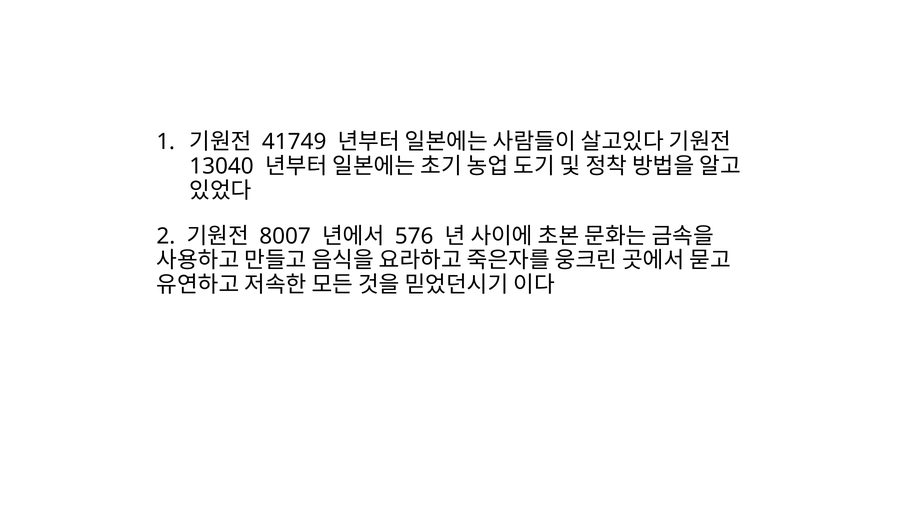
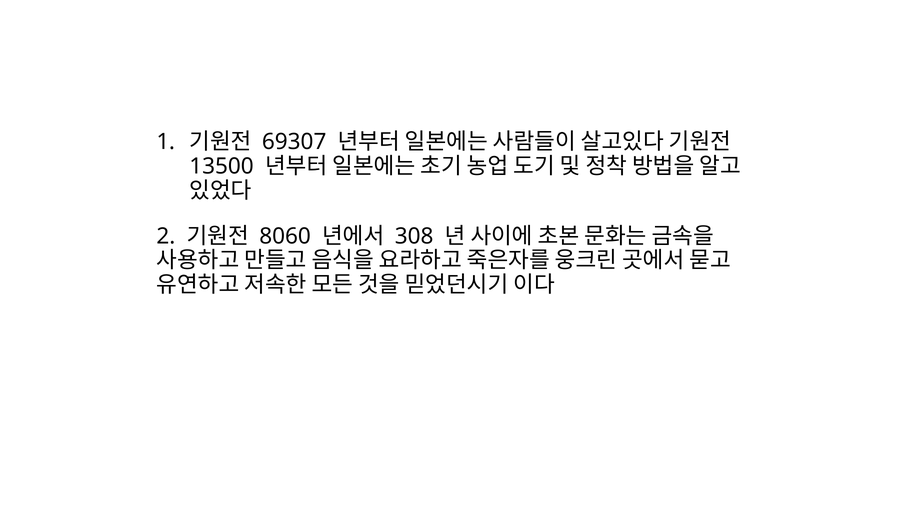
41749: 41749 -> 69307
13040: 13040 -> 13500
8007: 8007 -> 8060
576: 576 -> 308
